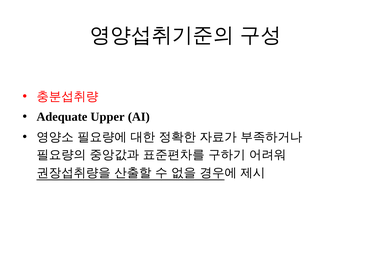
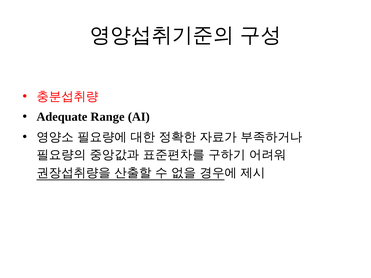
Upper: Upper -> Range
